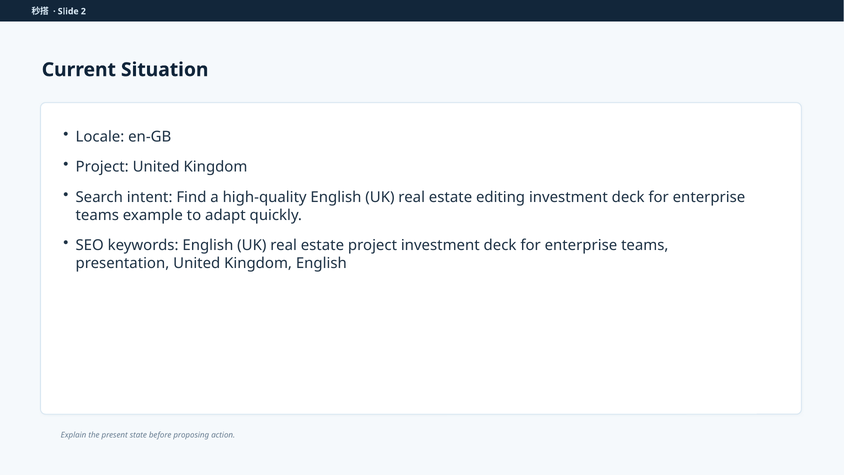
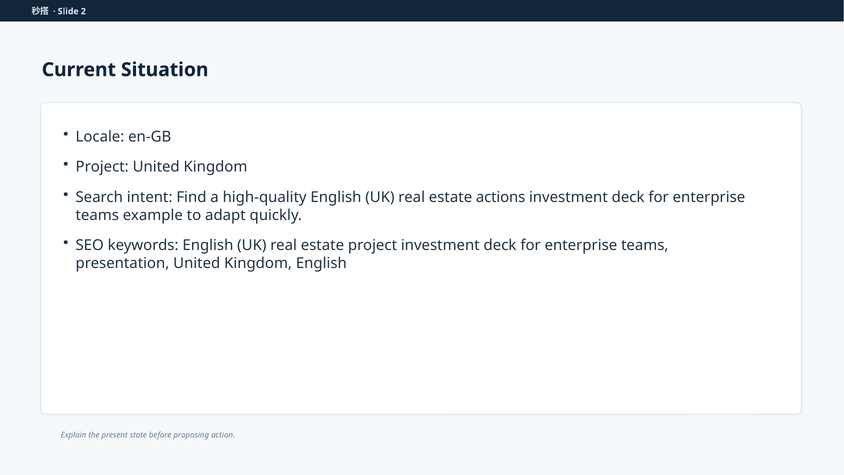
editing: editing -> actions
